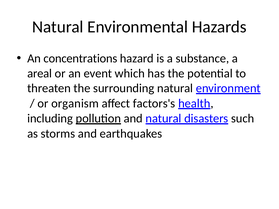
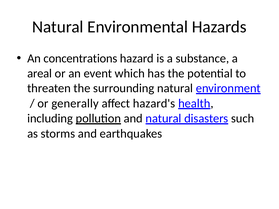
organism: organism -> generally
factors's: factors's -> hazard's
